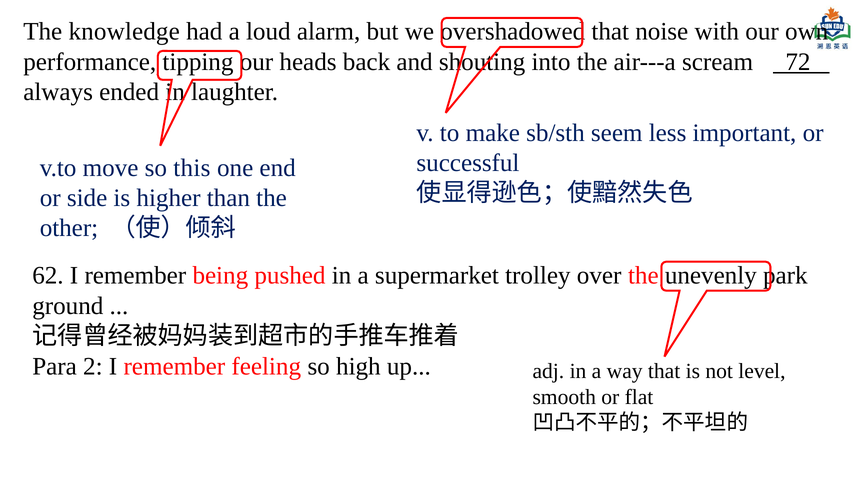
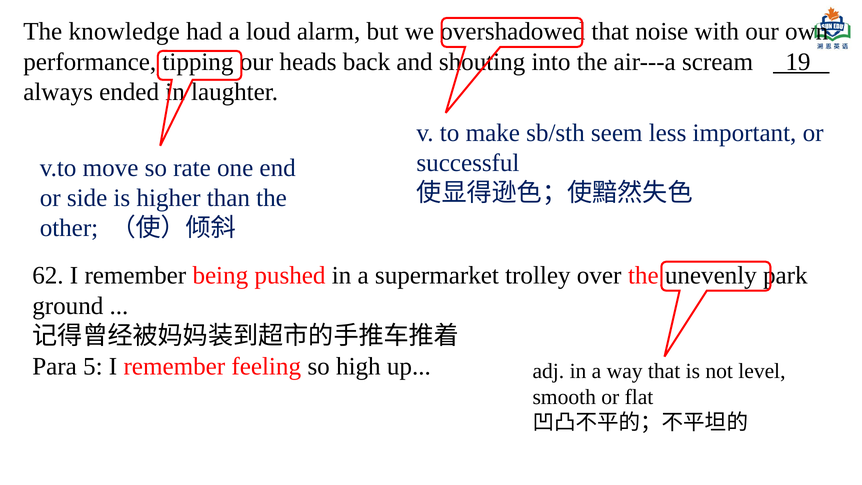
72: 72 -> 19
this: this -> rate
2: 2 -> 5
